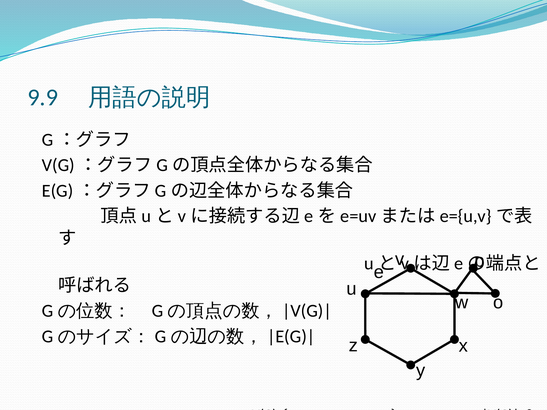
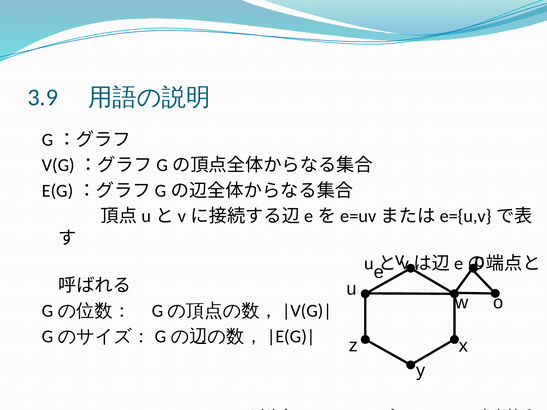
9.9: 9.9 -> 3.9
